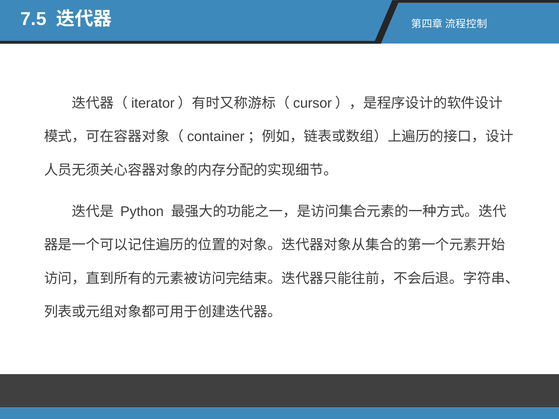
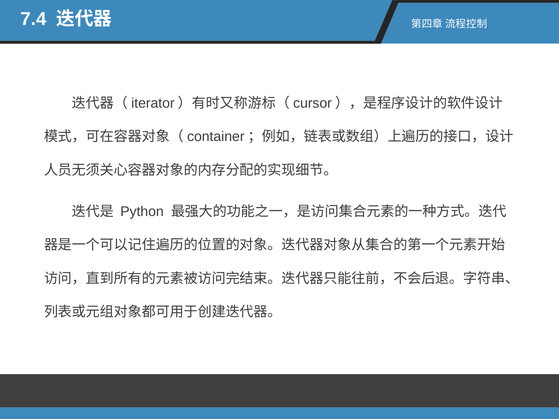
7.5: 7.5 -> 7.4
